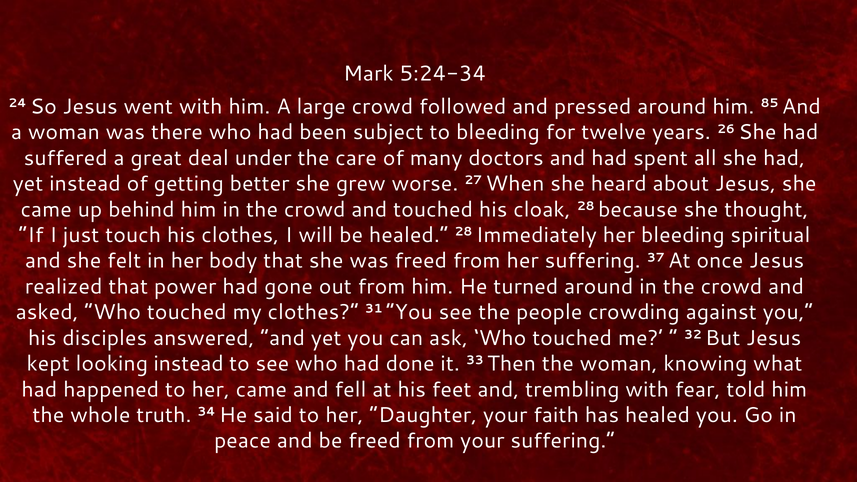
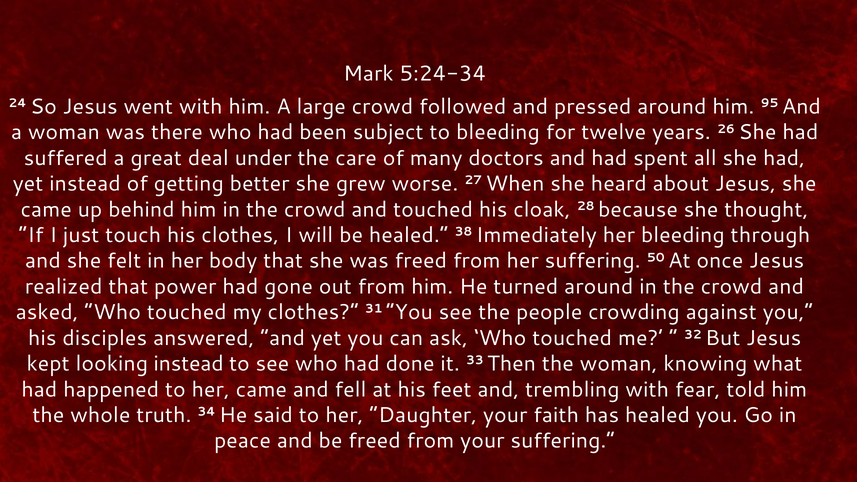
85: 85 -> 95
healed 28: 28 -> 38
spiritual: spiritual -> through
37: 37 -> 50
